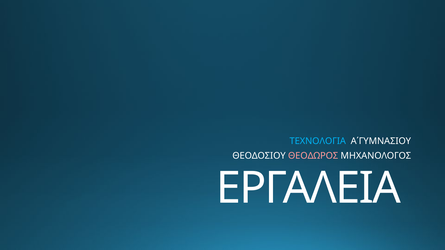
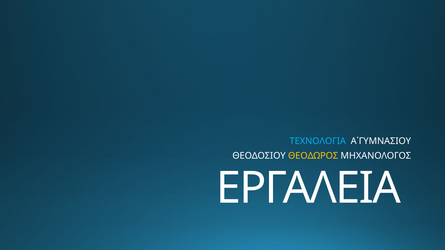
ΘΕΟΔΩΡΟΣ colour: pink -> yellow
